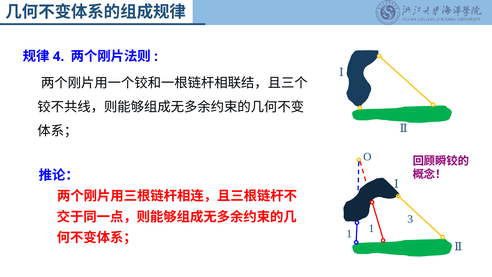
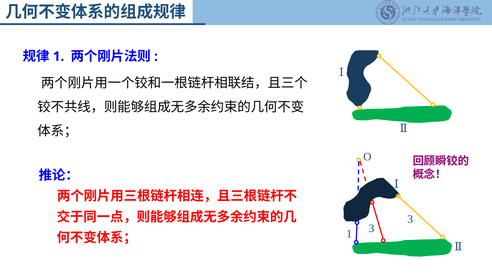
4 at (59, 56): 4 -> 1
1 1: 1 -> 3
